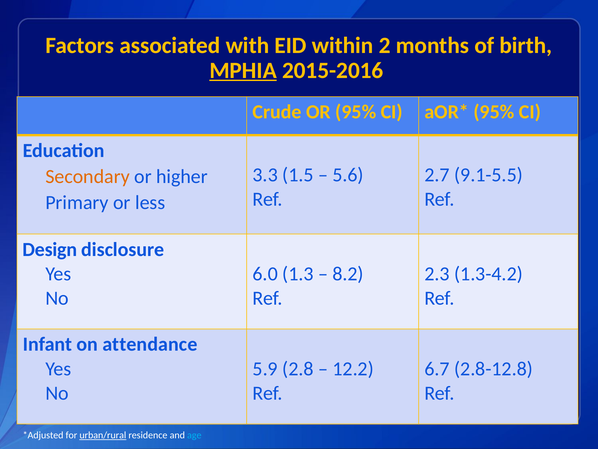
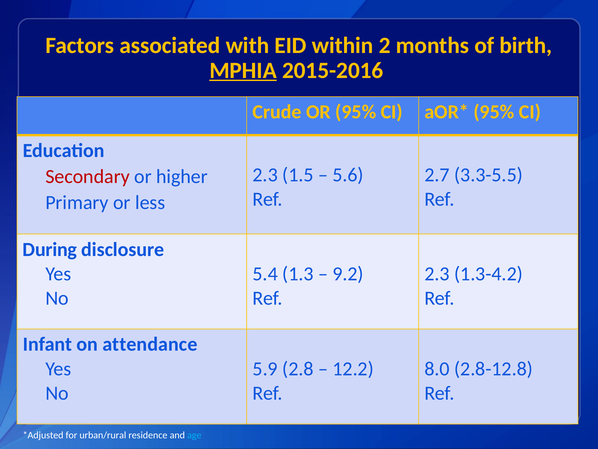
3.3 at (265, 175): 3.3 -> 2.3
9.1-5.5: 9.1-5.5 -> 3.3-5.5
Secondary colour: orange -> red
Design: Design -> During
6.0: 6.0 -> 5.4
8.2: 8.2 -> 9.2
6.7: 6.7 -> 8.0
urban/rural underline: present -> none
